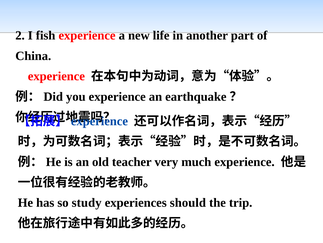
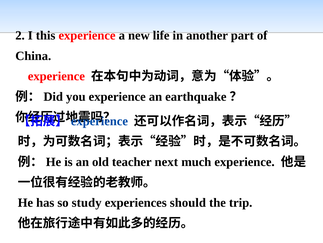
fish: fish -> this
very: very -> next
